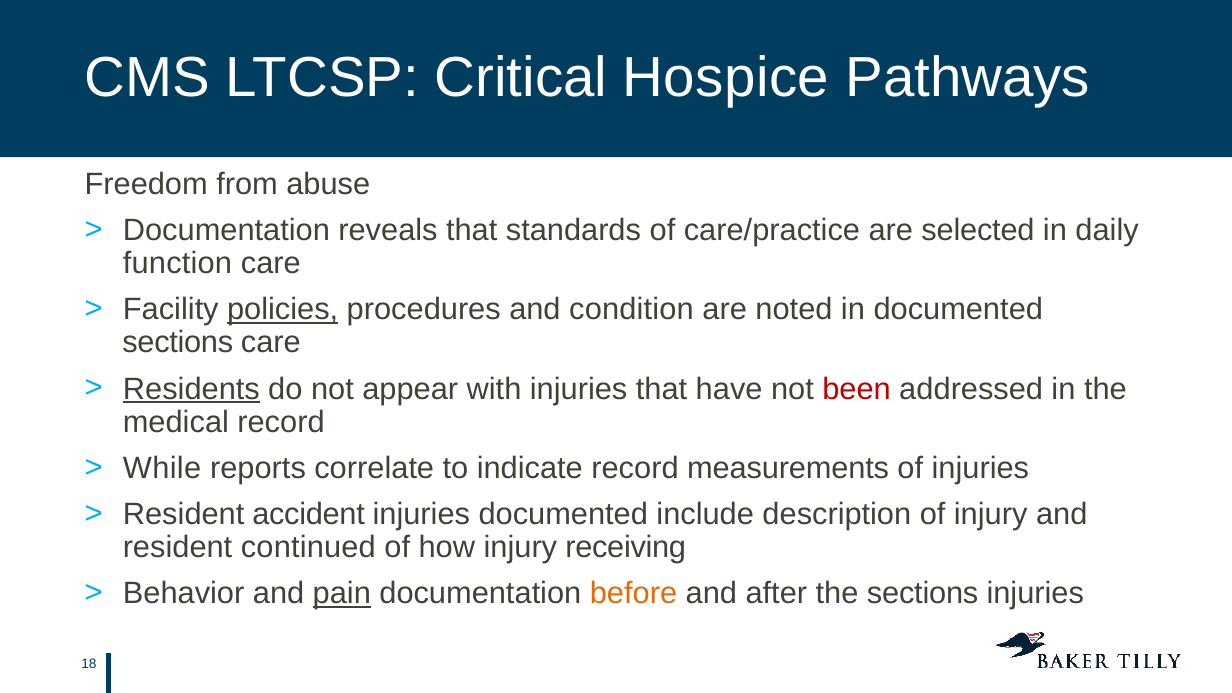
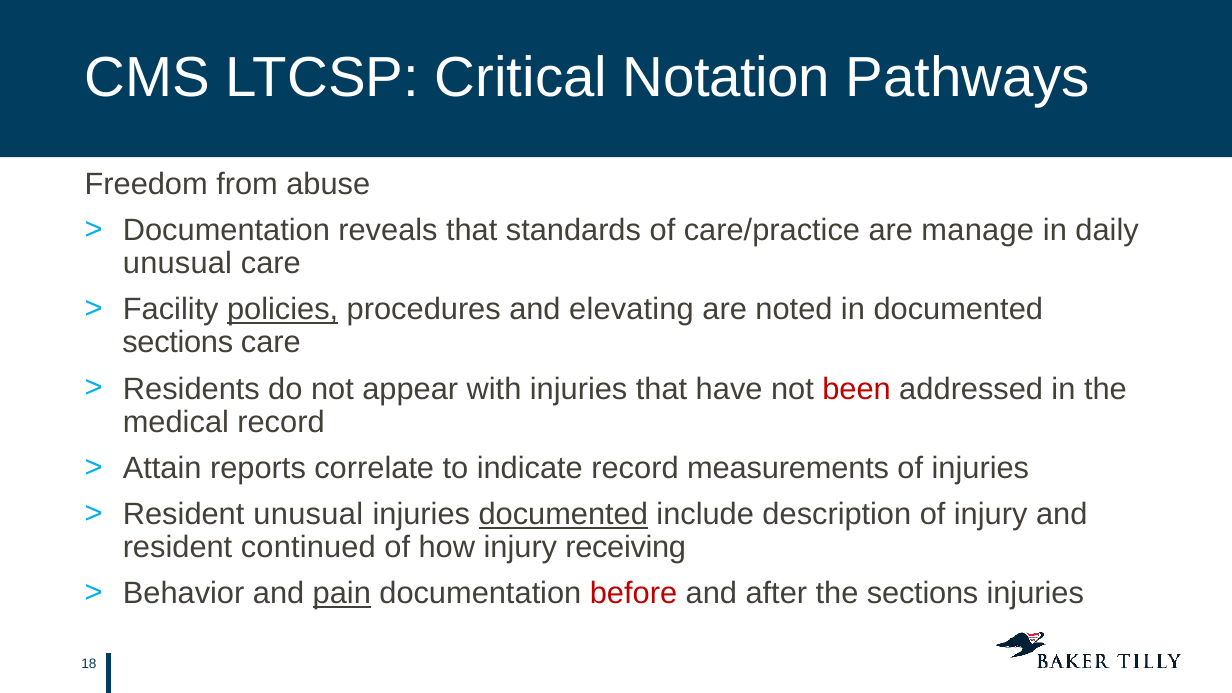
Hospice: Hospice -> Notation
selected: selected -> manage
function at (178, 263): function -> unusual
condition: condition -> elevating
Residents underline: present -> none
While: While -> Attain
Resident accident: accident -> unusual
documented at (563, 514) underline: none -> present
before colour: orange -> red
